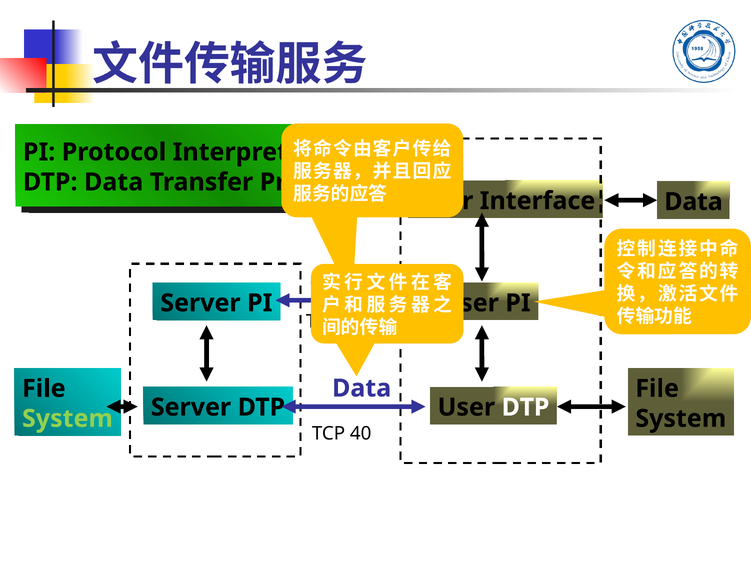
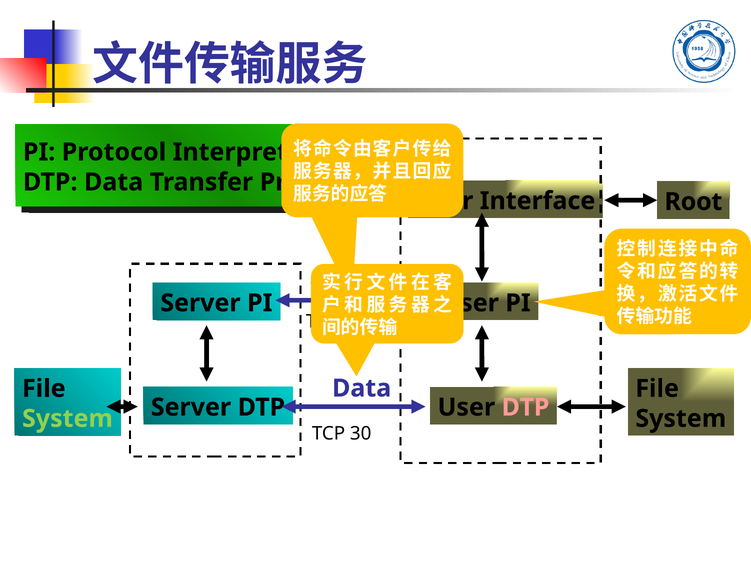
Data at (693, 202): Data -> Root
DTP at (526, 408) colour: white -> pink
40: 40 -> 30
